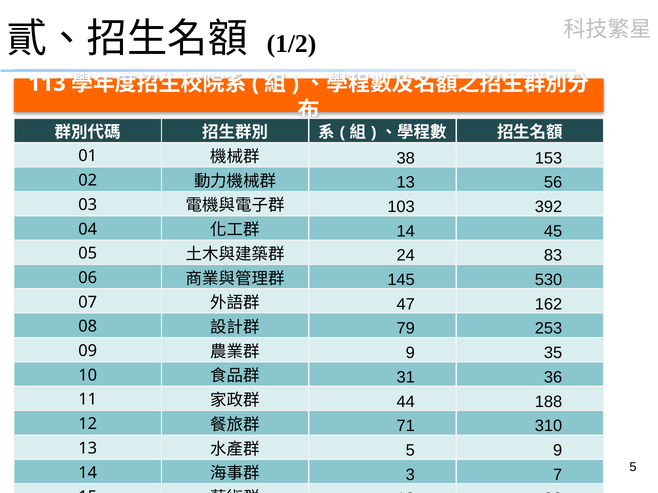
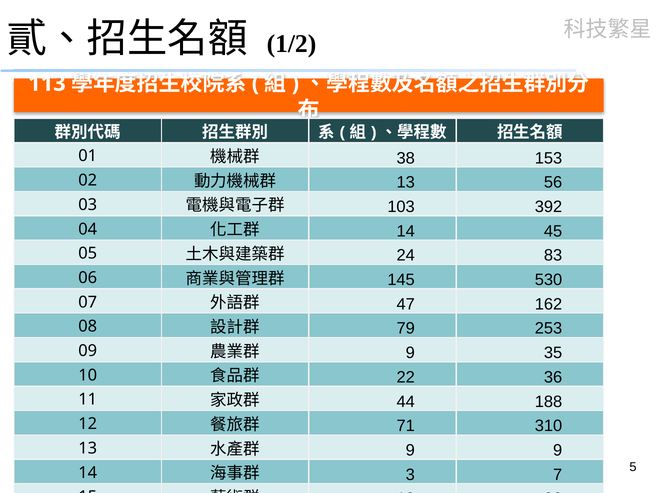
31: 31 -> 22
5 at (410, 451): 5 -> 9
